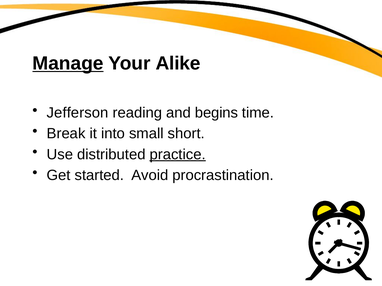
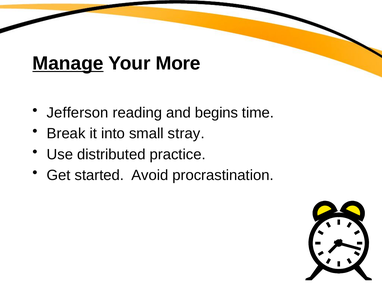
Alike: Alike -> More
short: short -> stray
practice underline: present -> none
